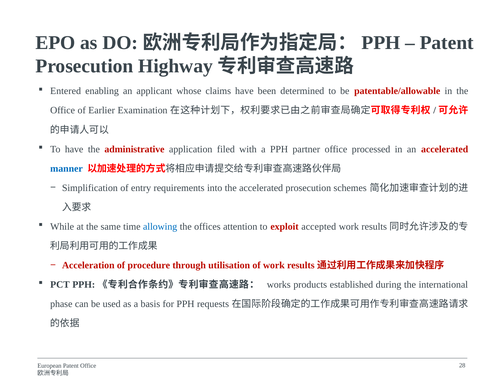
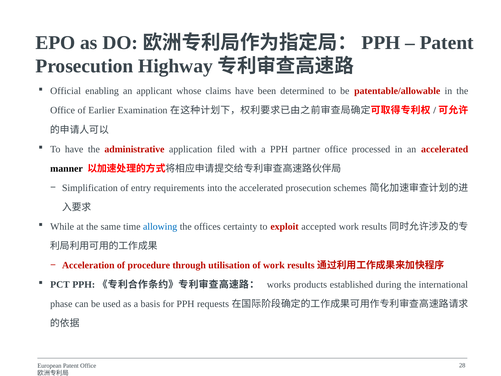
Entered: Entered -> Official
manner colour: blue -> black
attention: attention -> certainty
